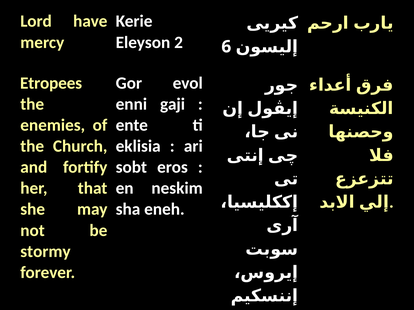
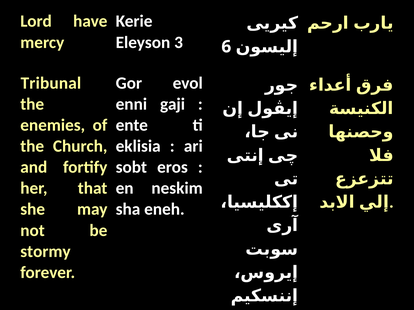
2: 2 -> 3
Etropees: Etropees -> Tribunal
